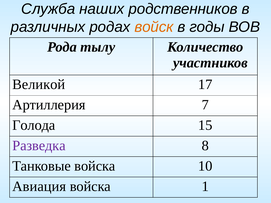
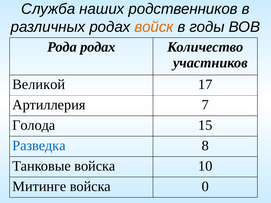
Рода тылу: тылу -> родах
Разведка colour: purple -> blue
Авиация: Авиация -> Митинге
1: 1 -> 0
